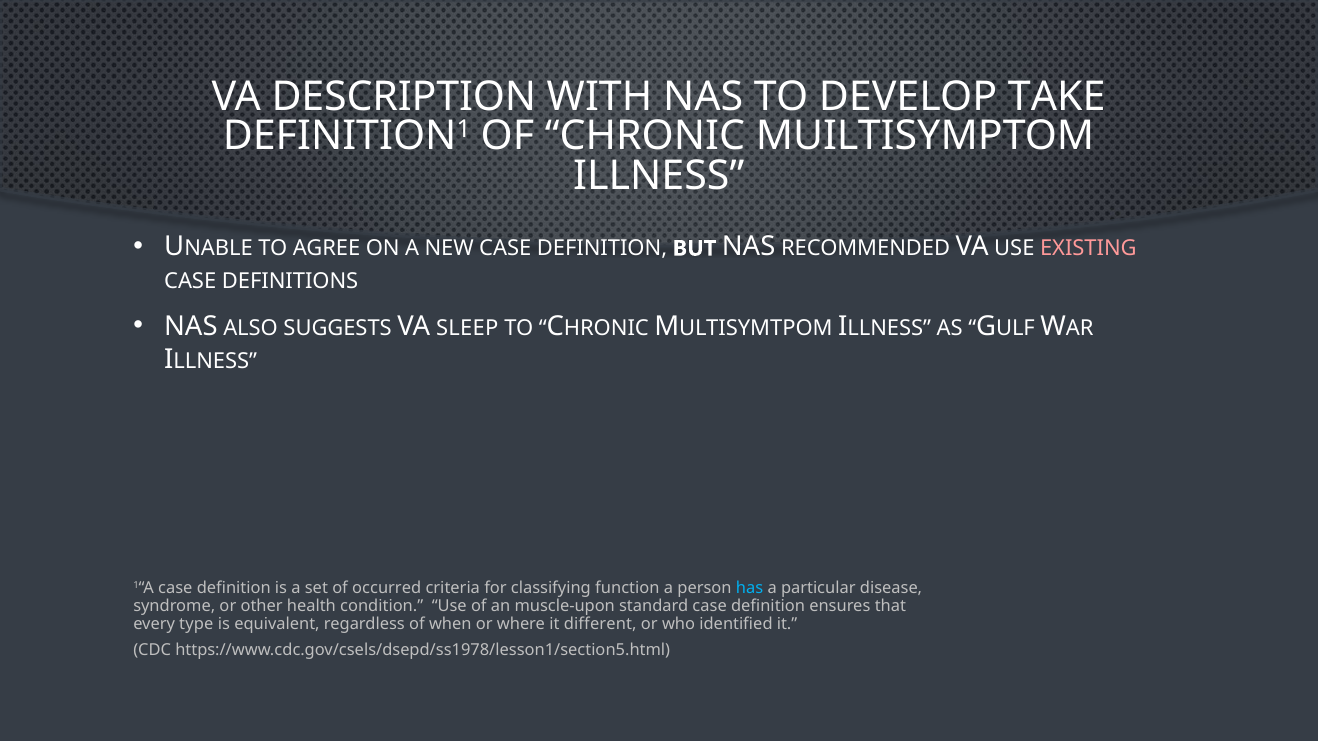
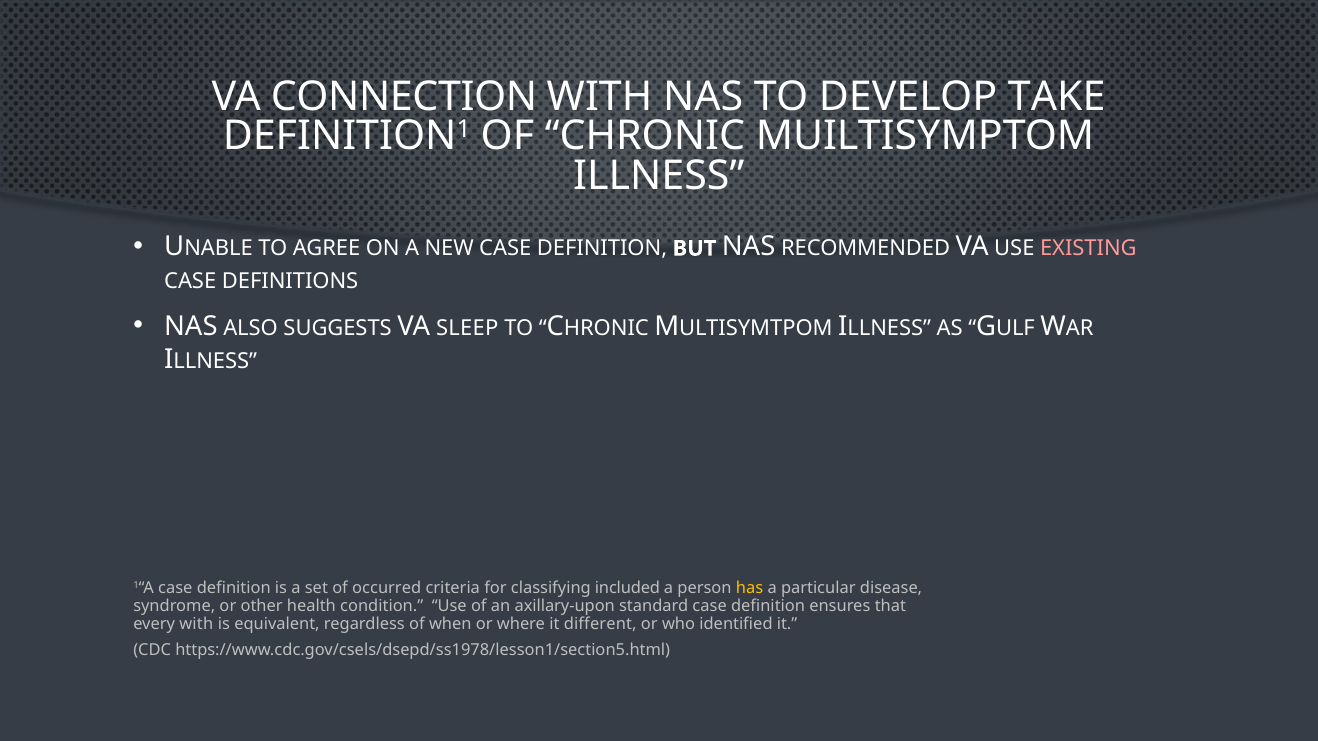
DESCRIPTION: DESCRIPTION -> CONNECTION
function: function -> included
has colour: light blue -> yellow
muscle-upon: muscle-upon -> axillary-upon
every type: type -> with
